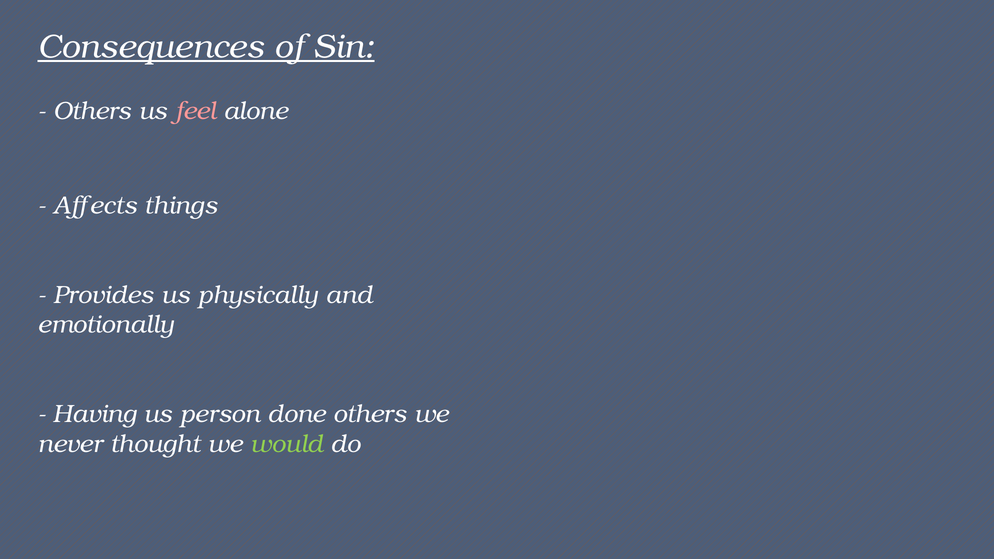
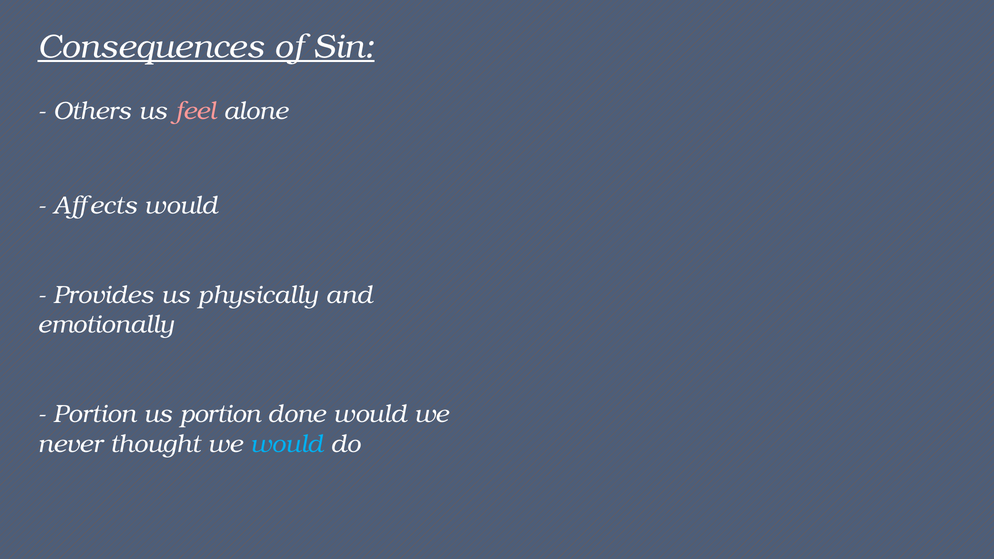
Affects things: things -> would
Having at (95, 414): Having -> Portion
us person: person -> portion
done others: others -> would
would at (287, 444) colour: light green -> light blue
